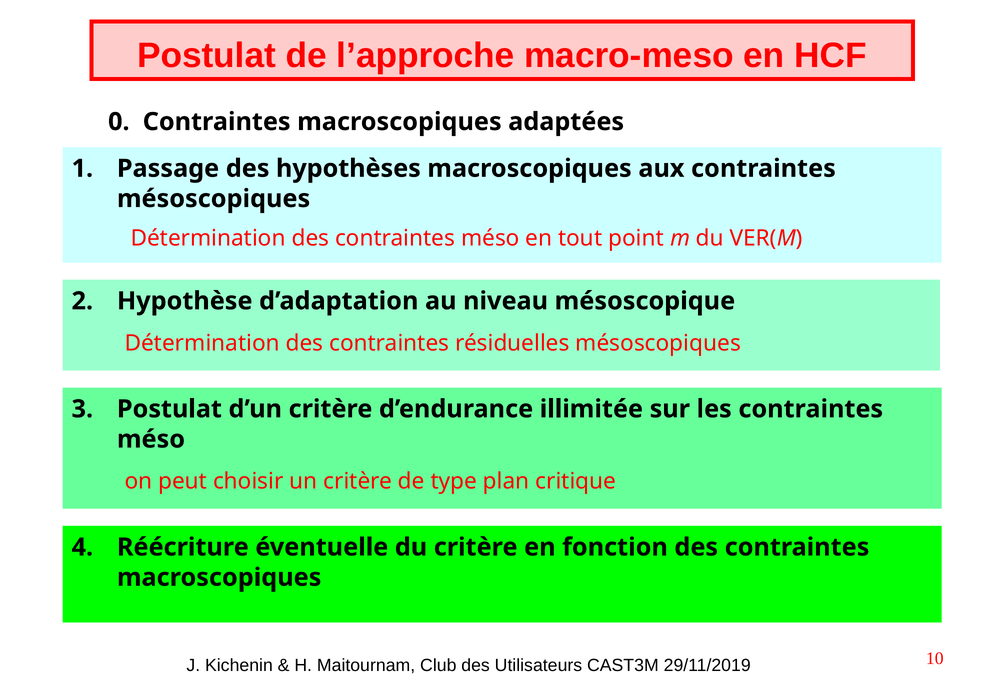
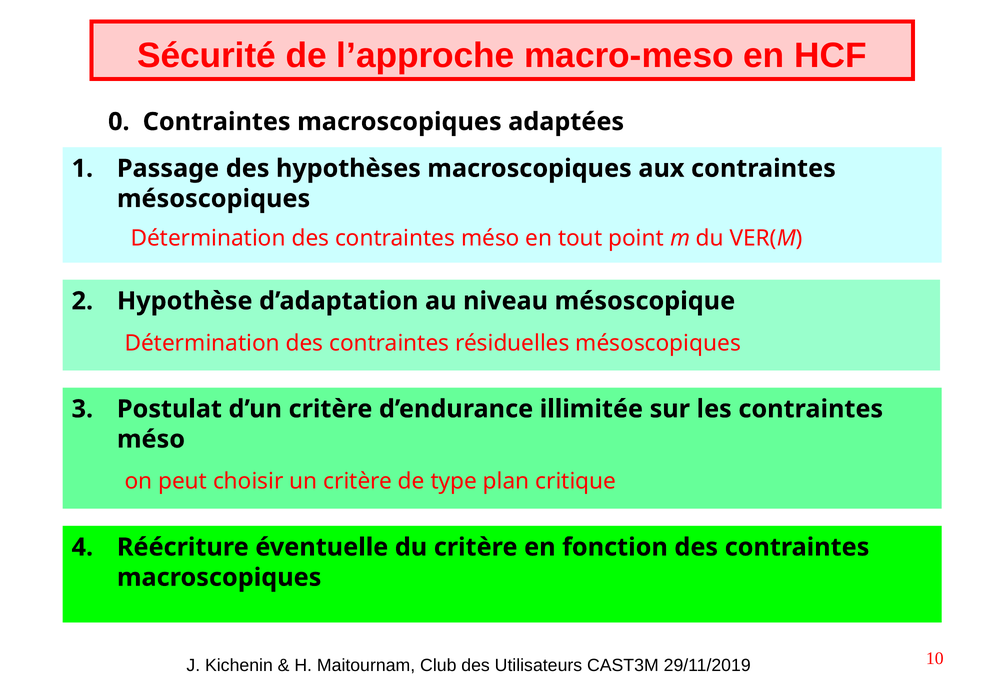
Postulat at (206, 56): Postulat -> Sécurité
